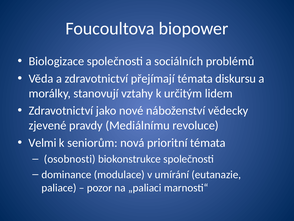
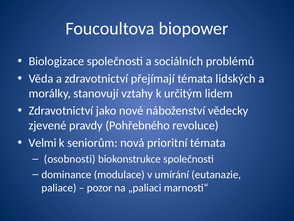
diskursu: diskursu -> lidských
Mediálnímu: Mediálnímu -> Pohřebného
